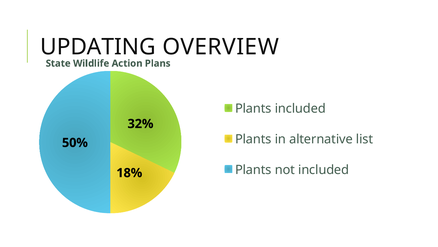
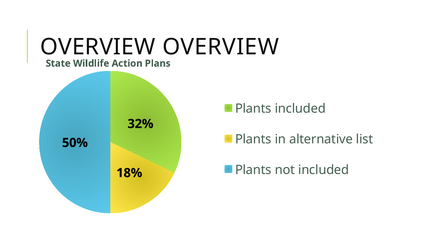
UPDATING at (98, 47): UPDATING -> OVERVIEW
